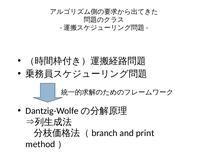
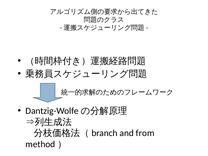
print: print -> from
